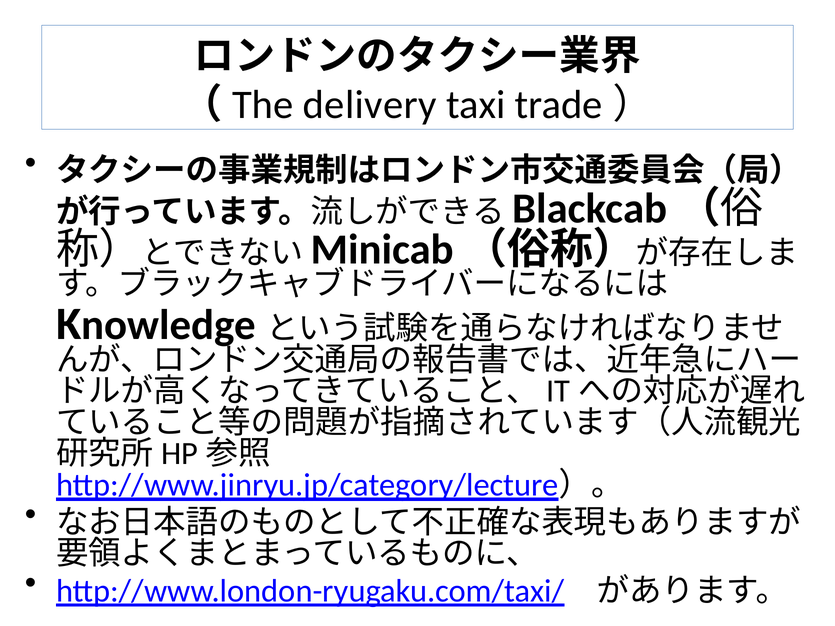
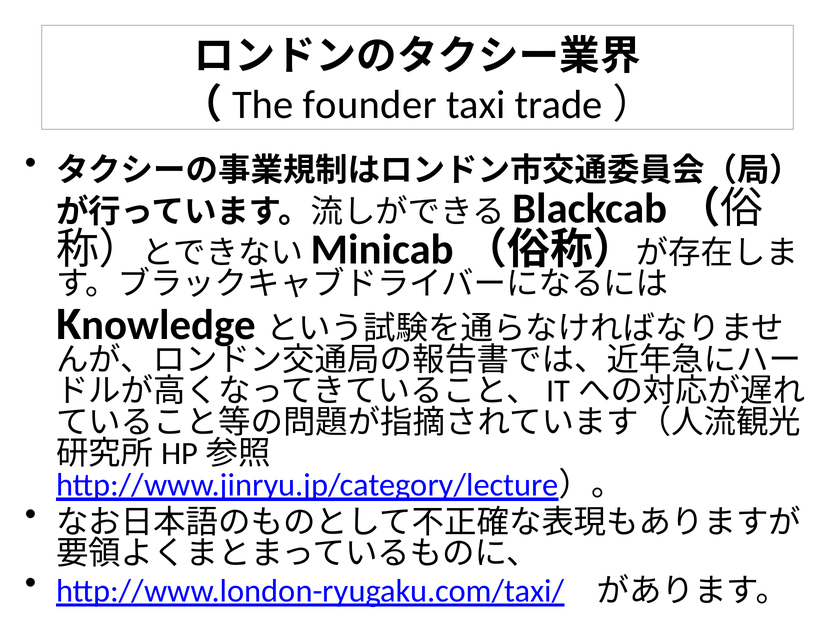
delivery: delivery -> founder
